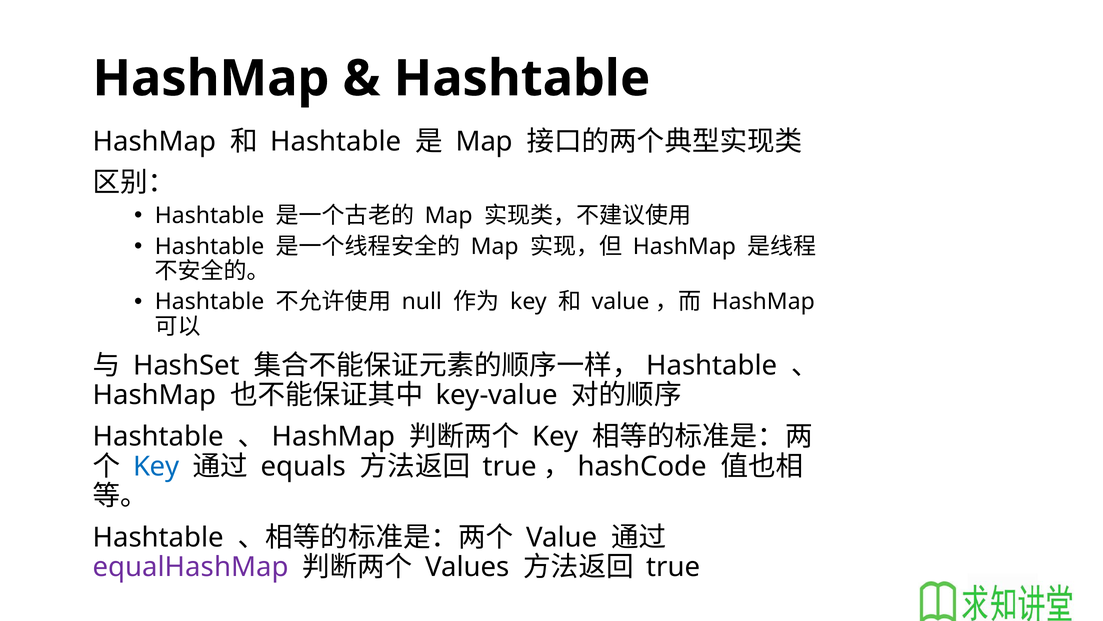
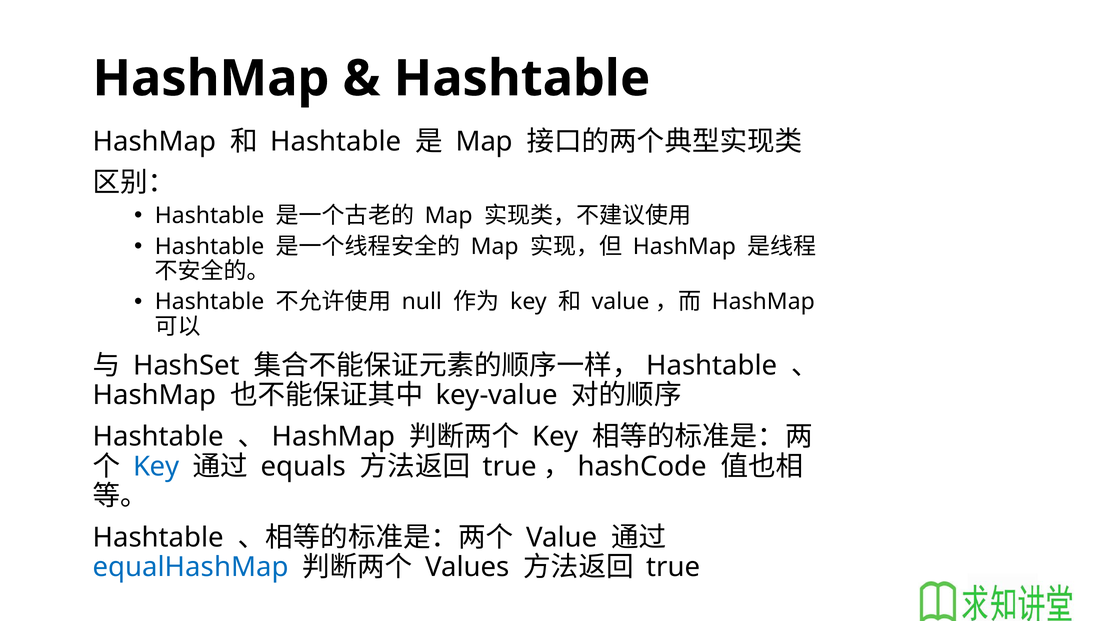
equalHashMap colour: purple -> blue
